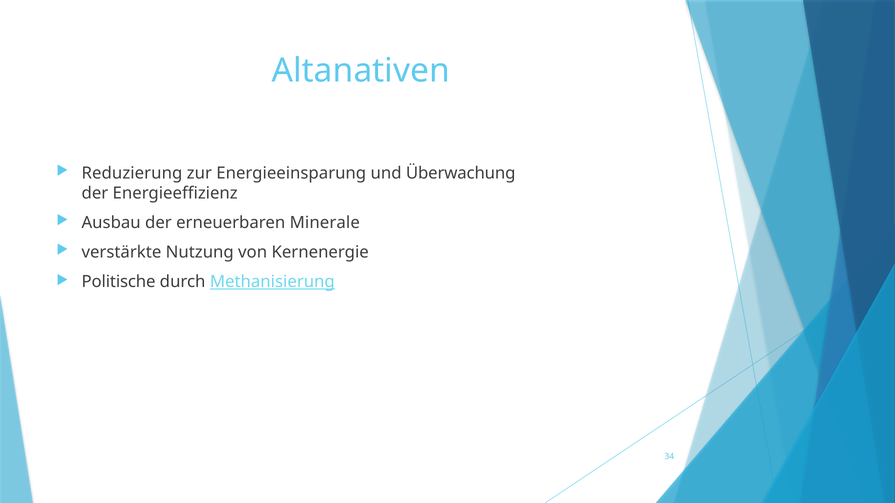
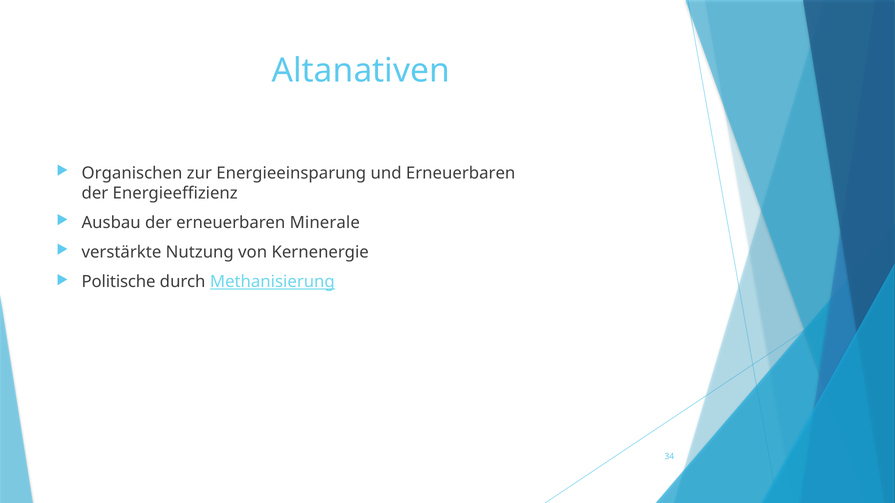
Reduzierung: Reduzierung -> Organischen
und Überwachung: Überwachung -> Erneuerbaren
